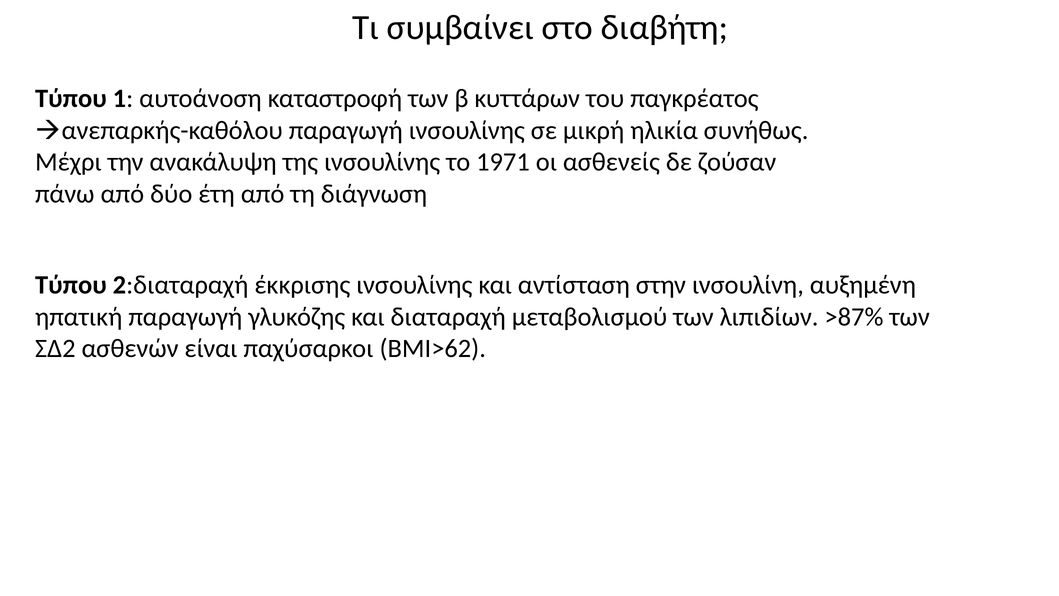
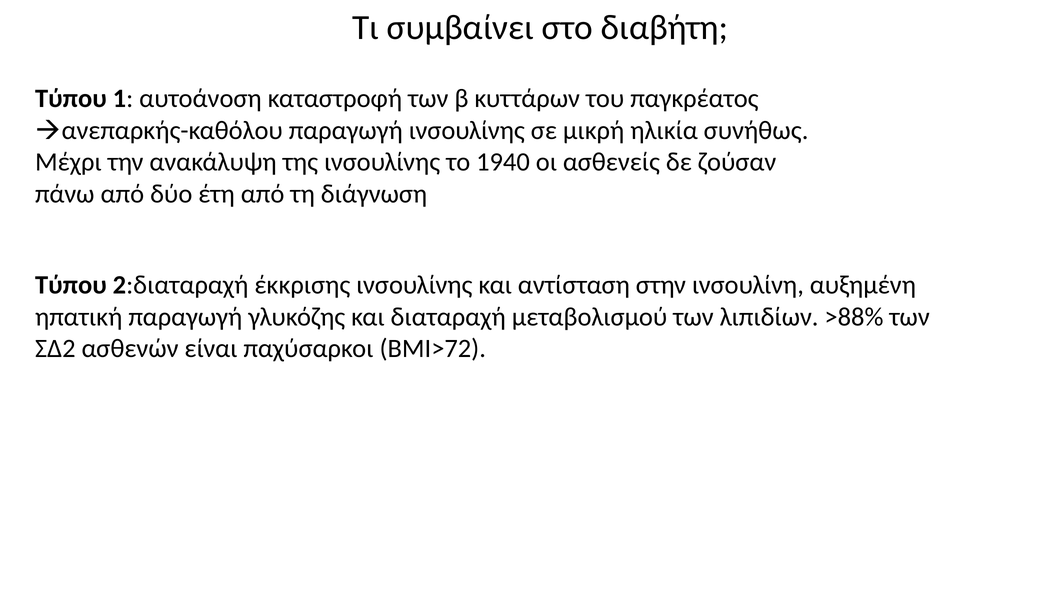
1971: 1971 -> 1940
>87%: >87% -> >88%
BMI>62: BMI>62 -> BMI>72
